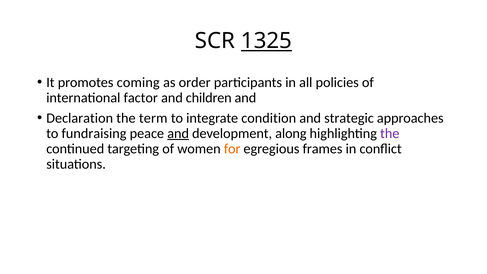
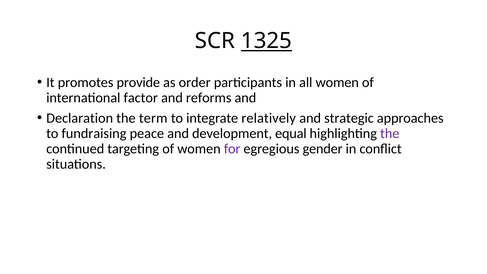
coming: coming -> provide
all policies: policies -> women
children: children -> reforms
condition: condition -> relatively
and at (178, 133) underline: present -> none
along: along -> equal
for colour: orange -> purple
frames: frames -> gender
